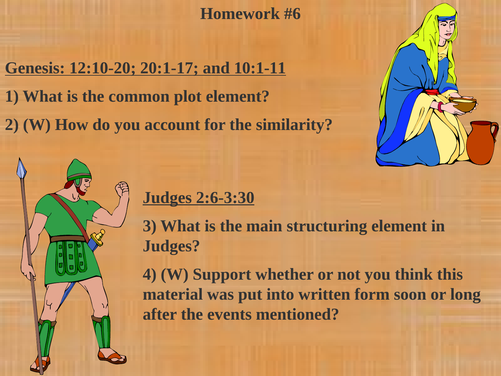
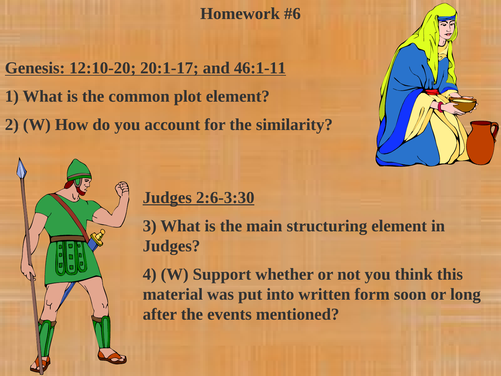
10:1-11: 10:1-11 -> 46:1-11
